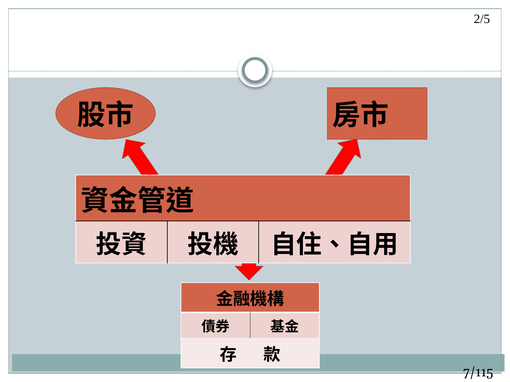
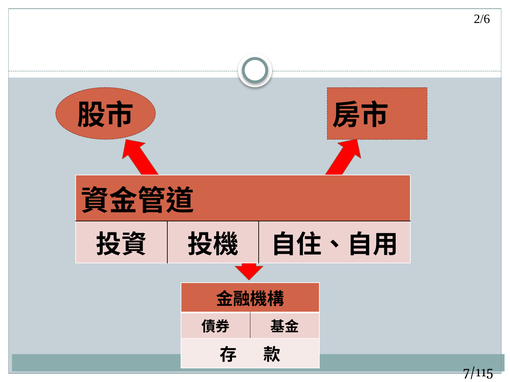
2/5: 2/5 -> 2/6
